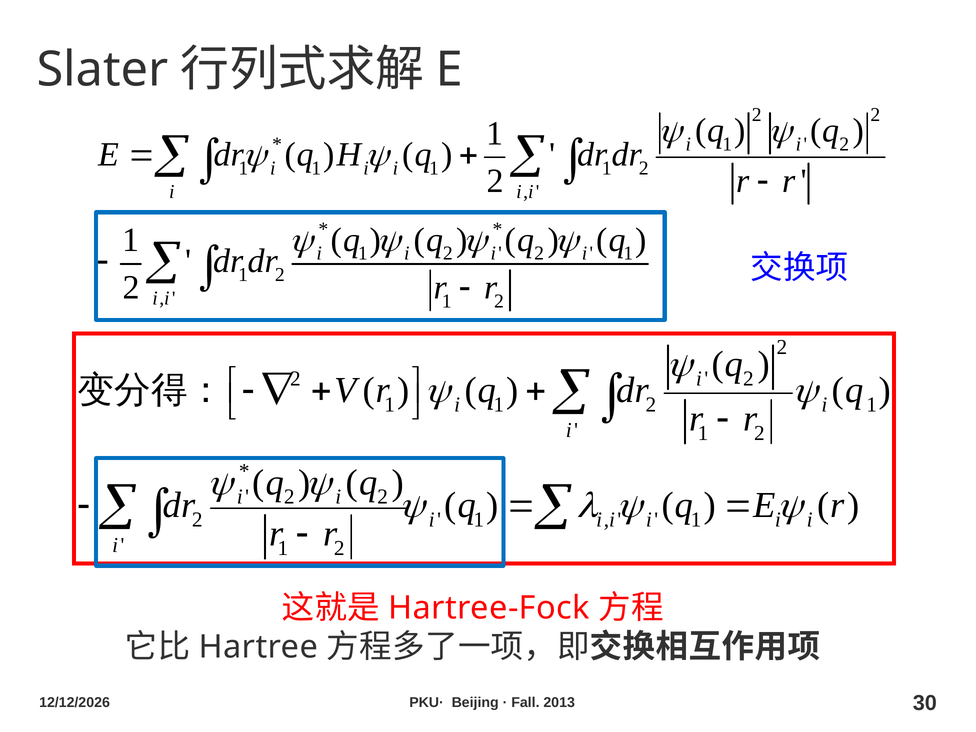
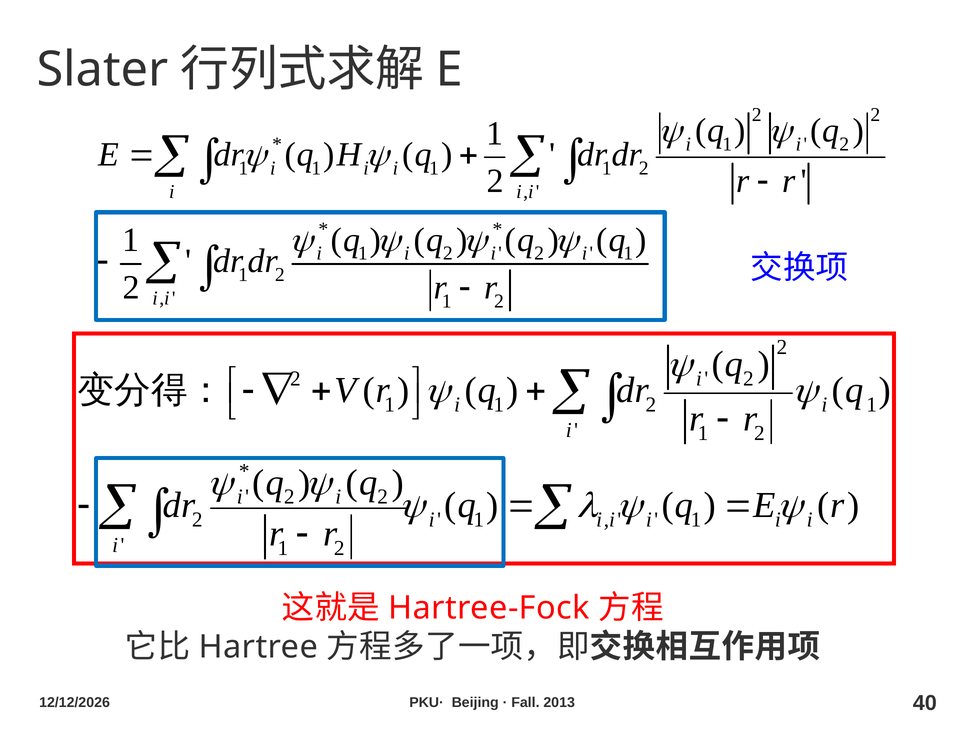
30: 30 -> 40
